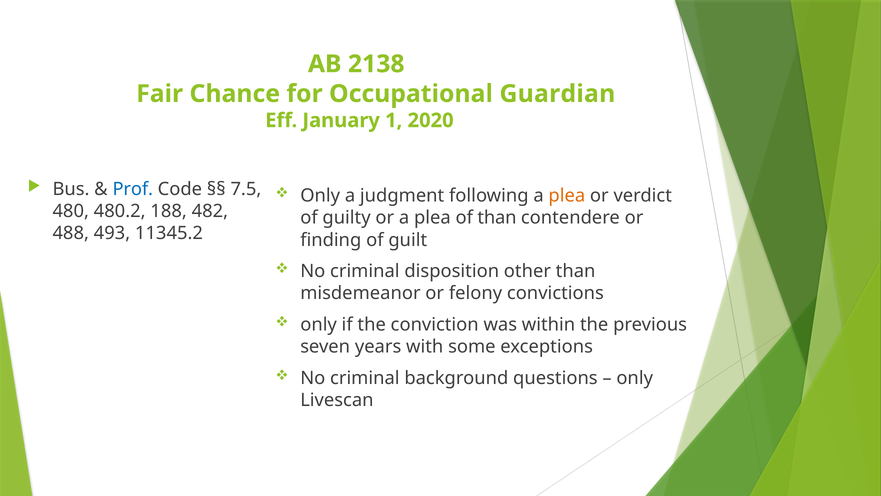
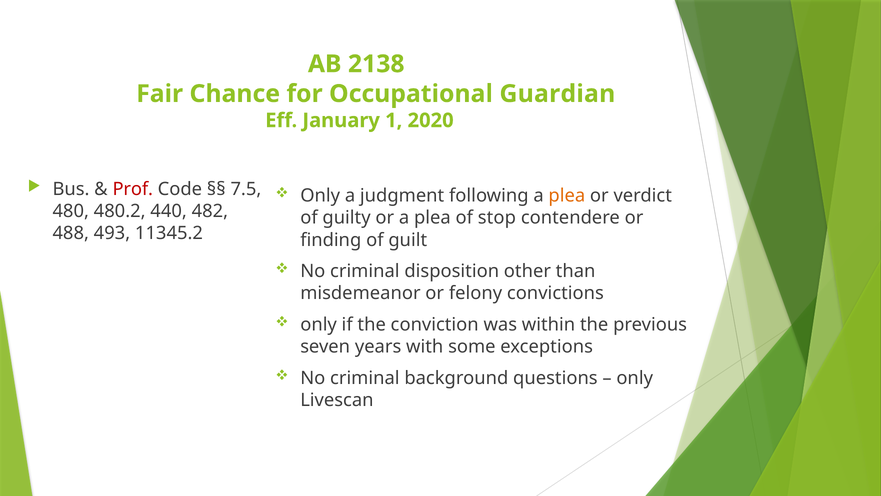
Prof colour: blue -> red
188: 188 -> 440
of than: than -> stop
